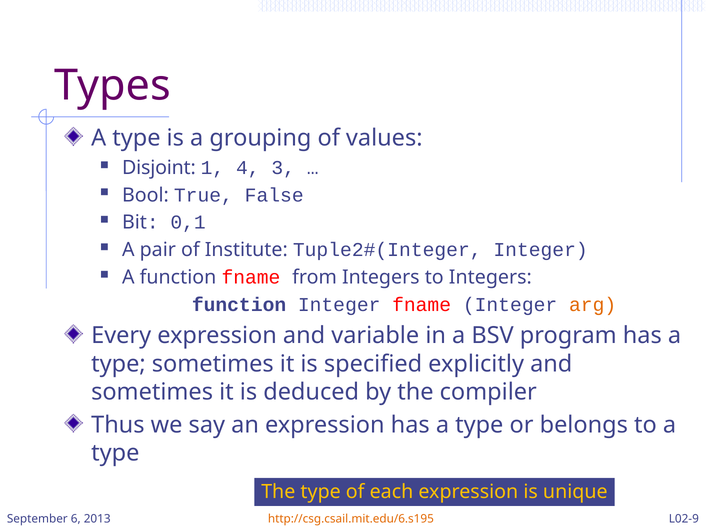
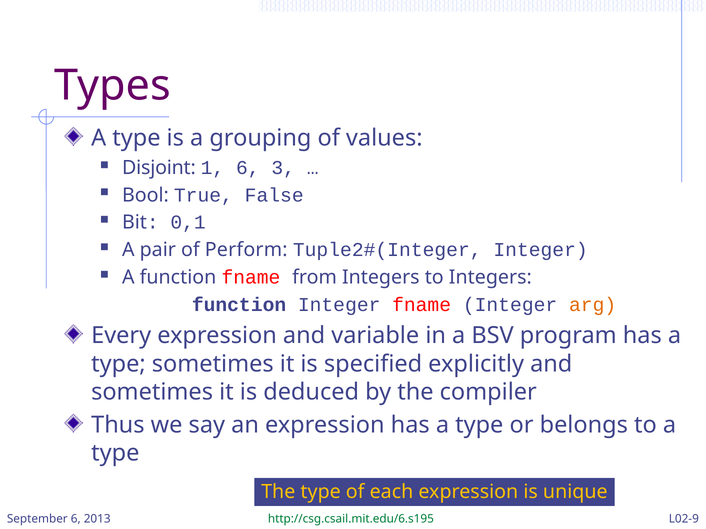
1 4: 4 -> 6
Institute: Institute -> Perform
http://csg.csail.mit.edu/6.s195 colour: orange -> green
